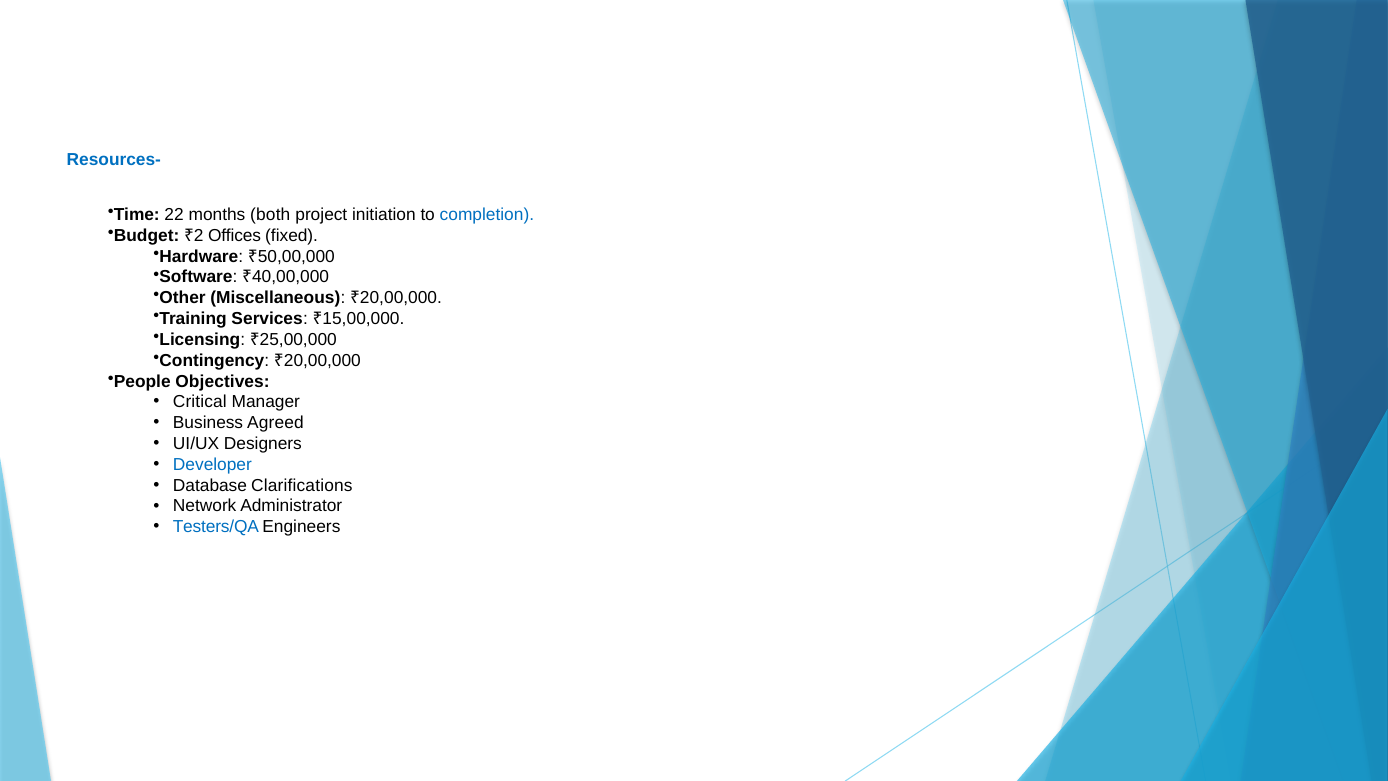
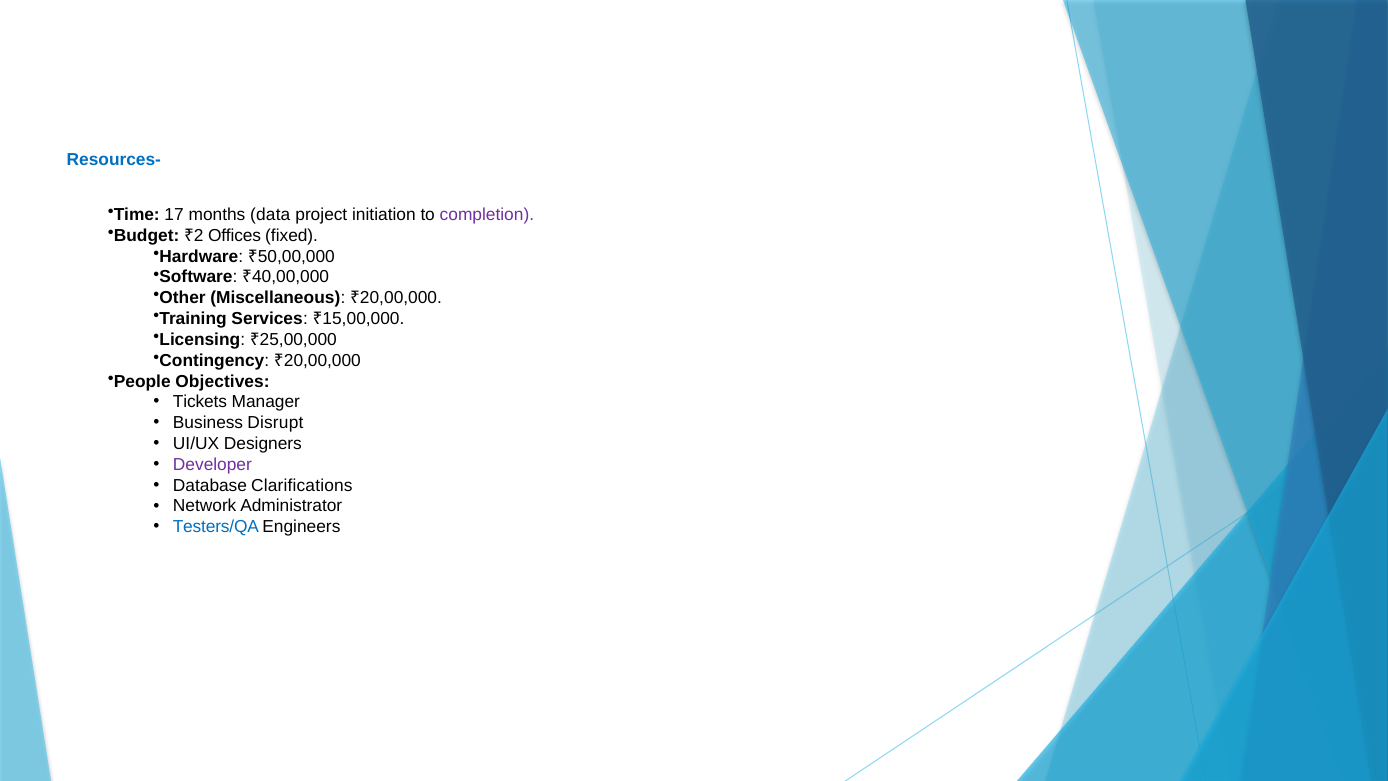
22: 22 -> 17
both: both -> data
completion colour: blue -> purple
Critical: Critical -> Tickets
Agreed: Agreed -> Disrupt
Developer colour: blue -> purple
